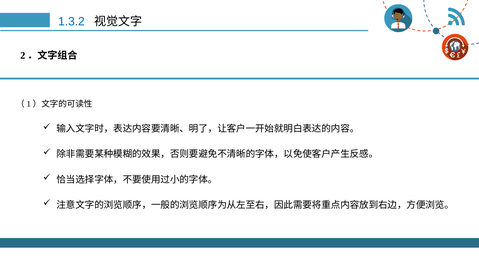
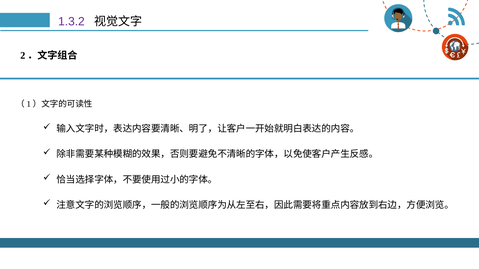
1.3.2 colour: blue -> purple
